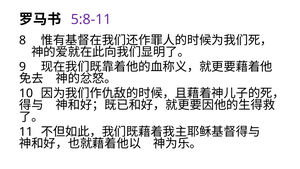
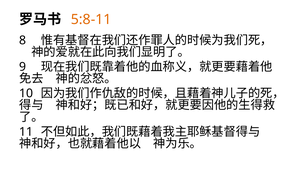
5:8-11 colour: purple -> orange
